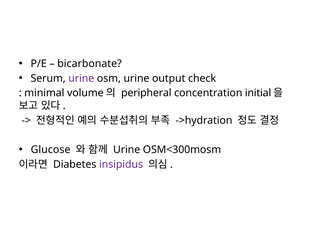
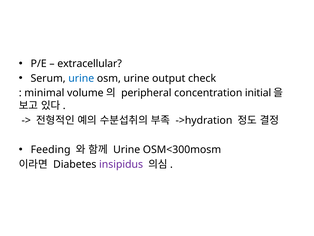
bicarbonate: bicarbonate -> extracellular
urine at (81, 78) colour: purple -> blue
Glucose: Glucose -> Feeding
